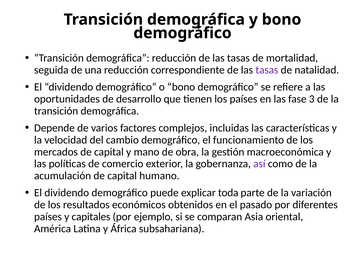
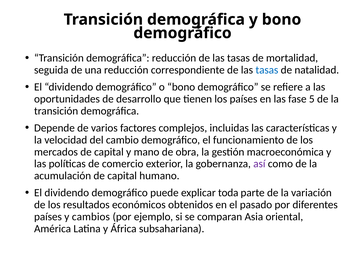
tasas at (267, 70) colour: purple -> blue
3: 3 -> 5
capitales: capitales -> cambios
